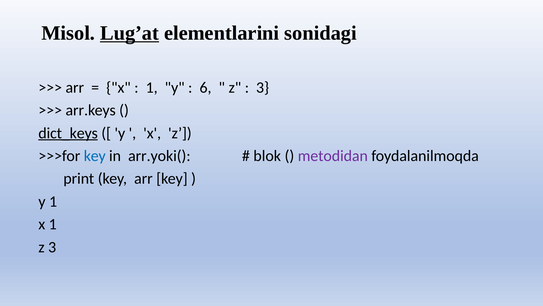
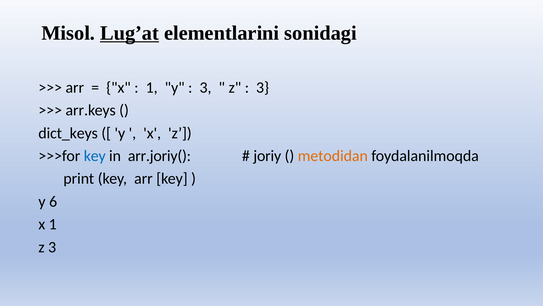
6 at (206, 87): 6 -> 3
dict_keys underline: present -> none
arr.yoki(: arr.yoki( -> arr.joriy(
blok: blok -> joriy
metodidan colour: purple -> orange
у 1: 1 -> 6
